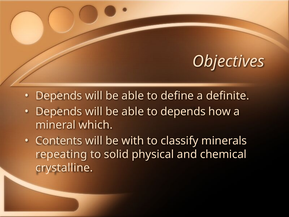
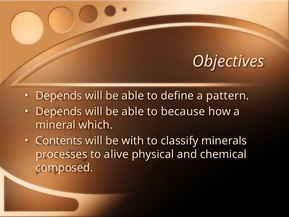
definite: definite -> pattern
to depends: depends -> because
repeating: repeating -> processes
solid: solid -> alive
crystalline: crystalline -> composed
